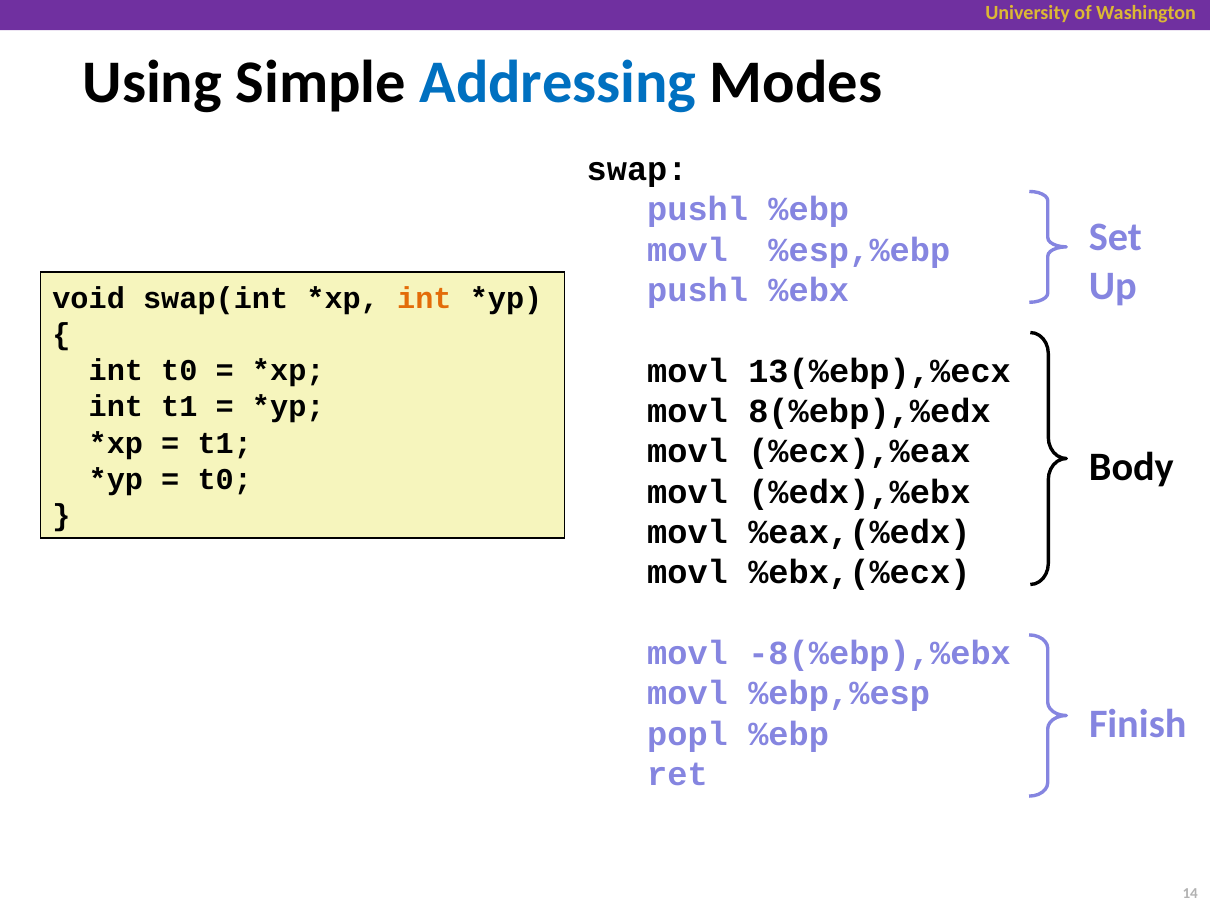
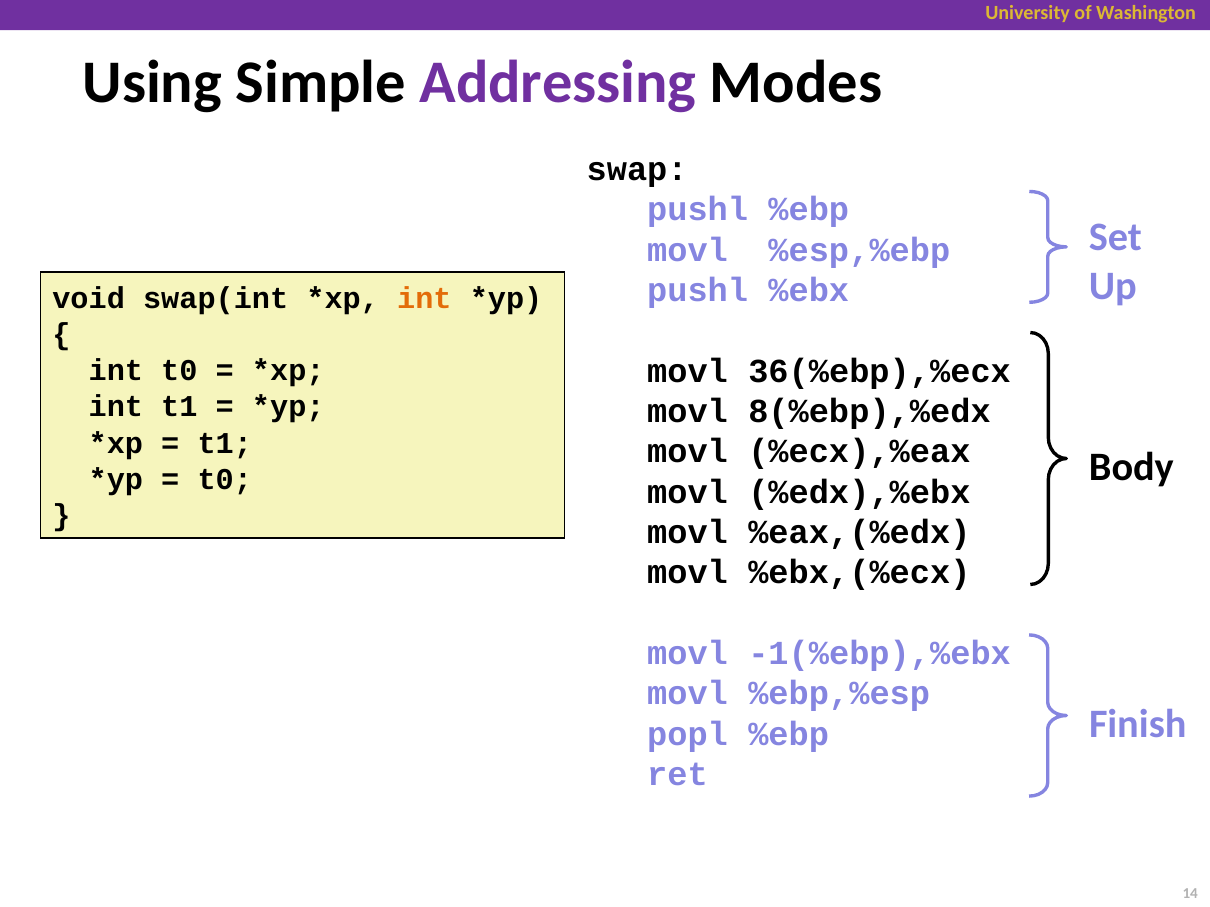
Addressing colour: blue -> purple
13(%ebp),%ecx: 13(%ebp),%ecx -> 36(%ebp),%ecx
-8(%ebp),%ebx: -8(%ebp),%ebx -> -1(%ebp),%ebx
